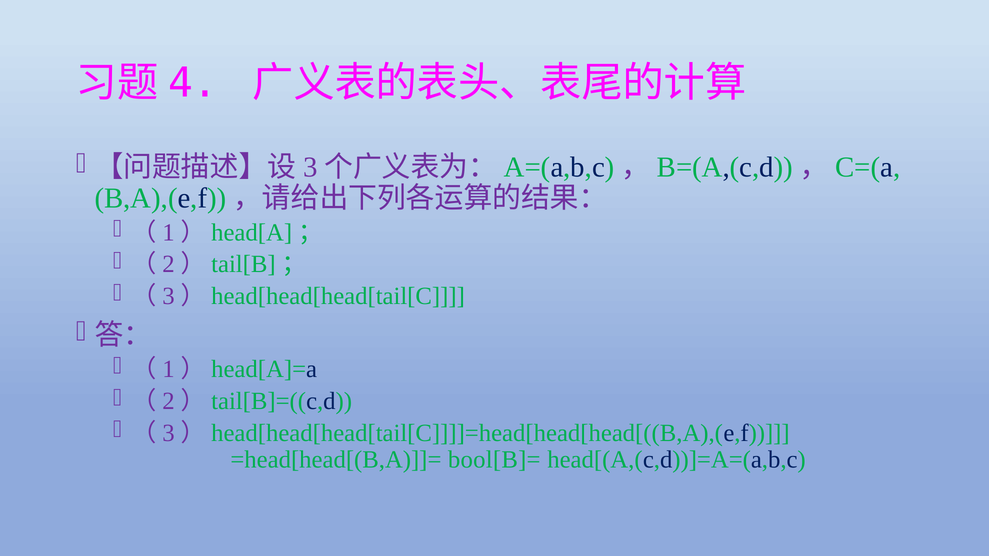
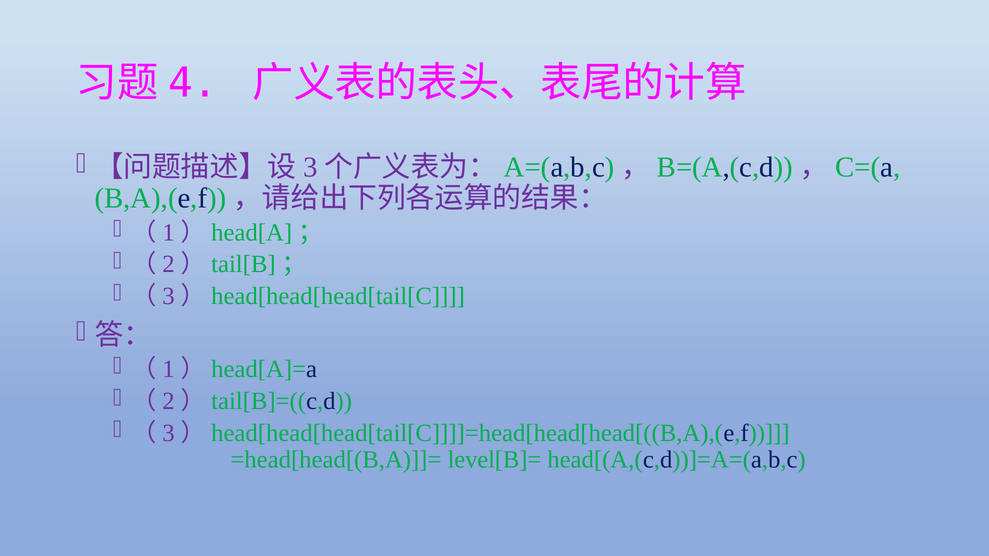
bool[B]=: bool[B]= -> level[B]=
